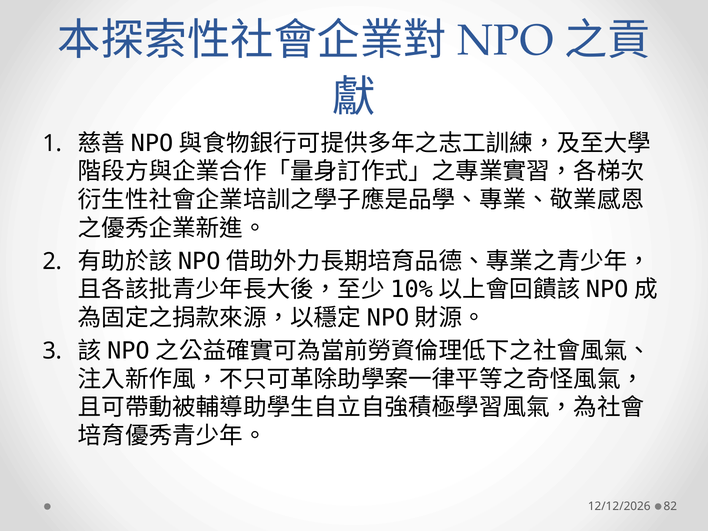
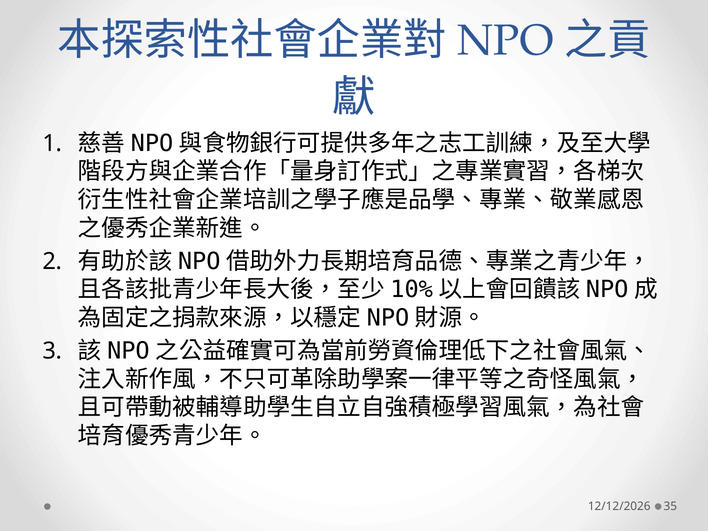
82: 82 -> 35
